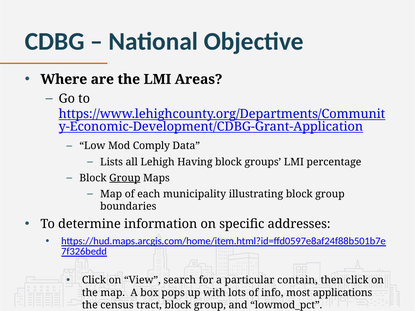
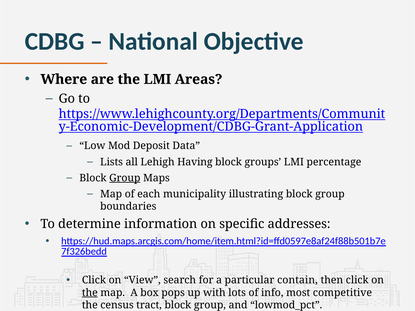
Comply: Comply -> Deposit
the at (90, 293) underline: none -> present
applications: applications -> competitive
